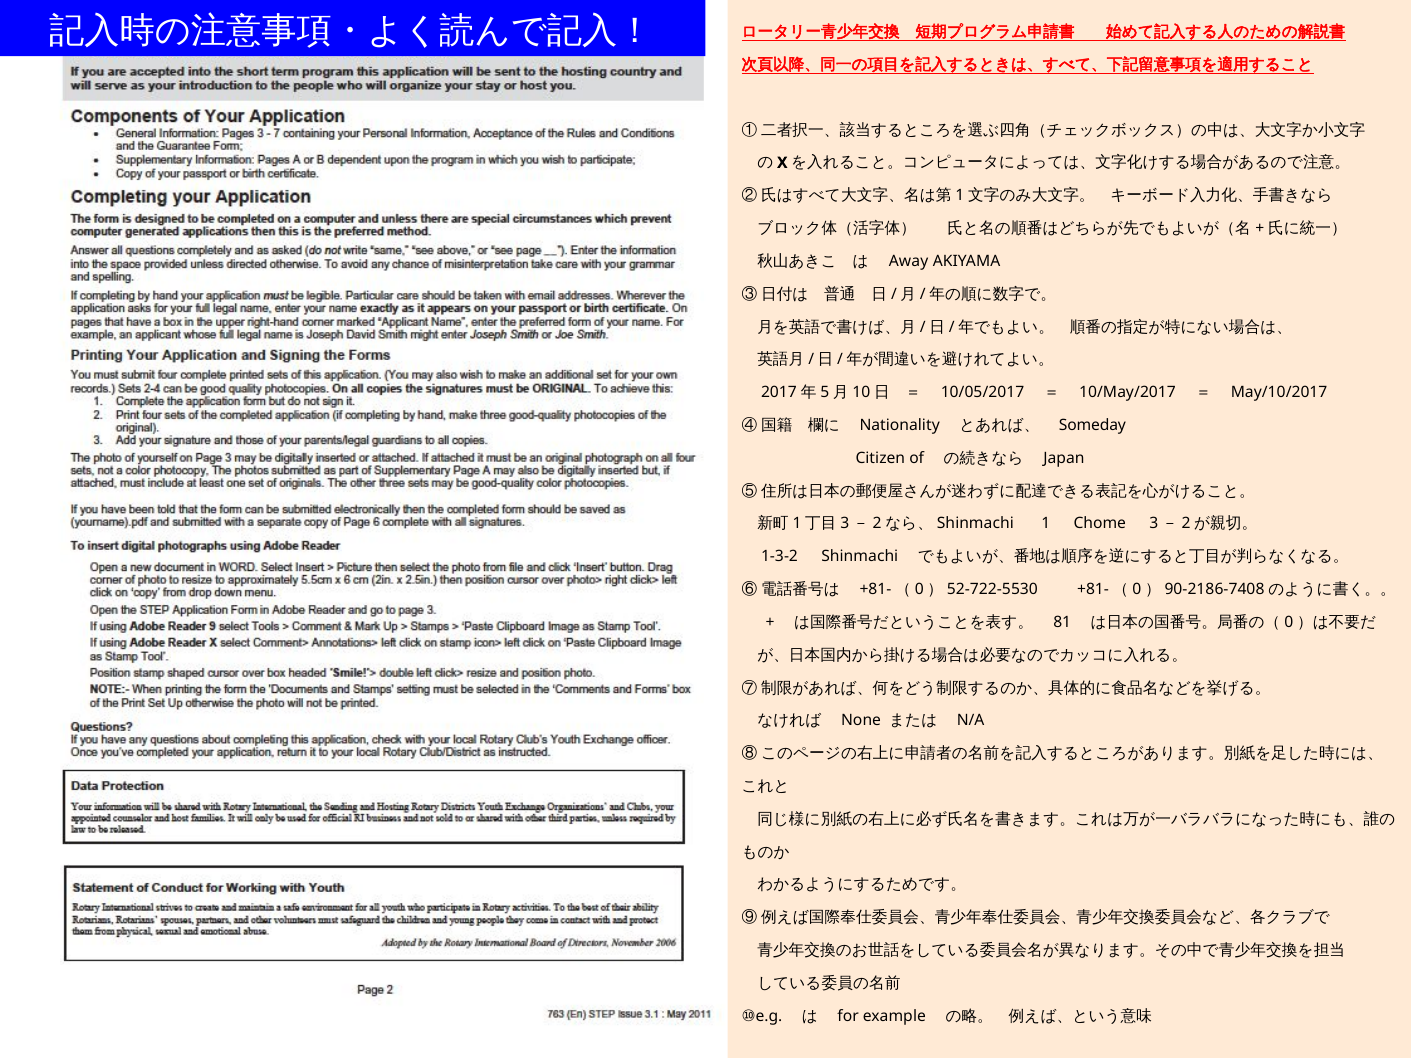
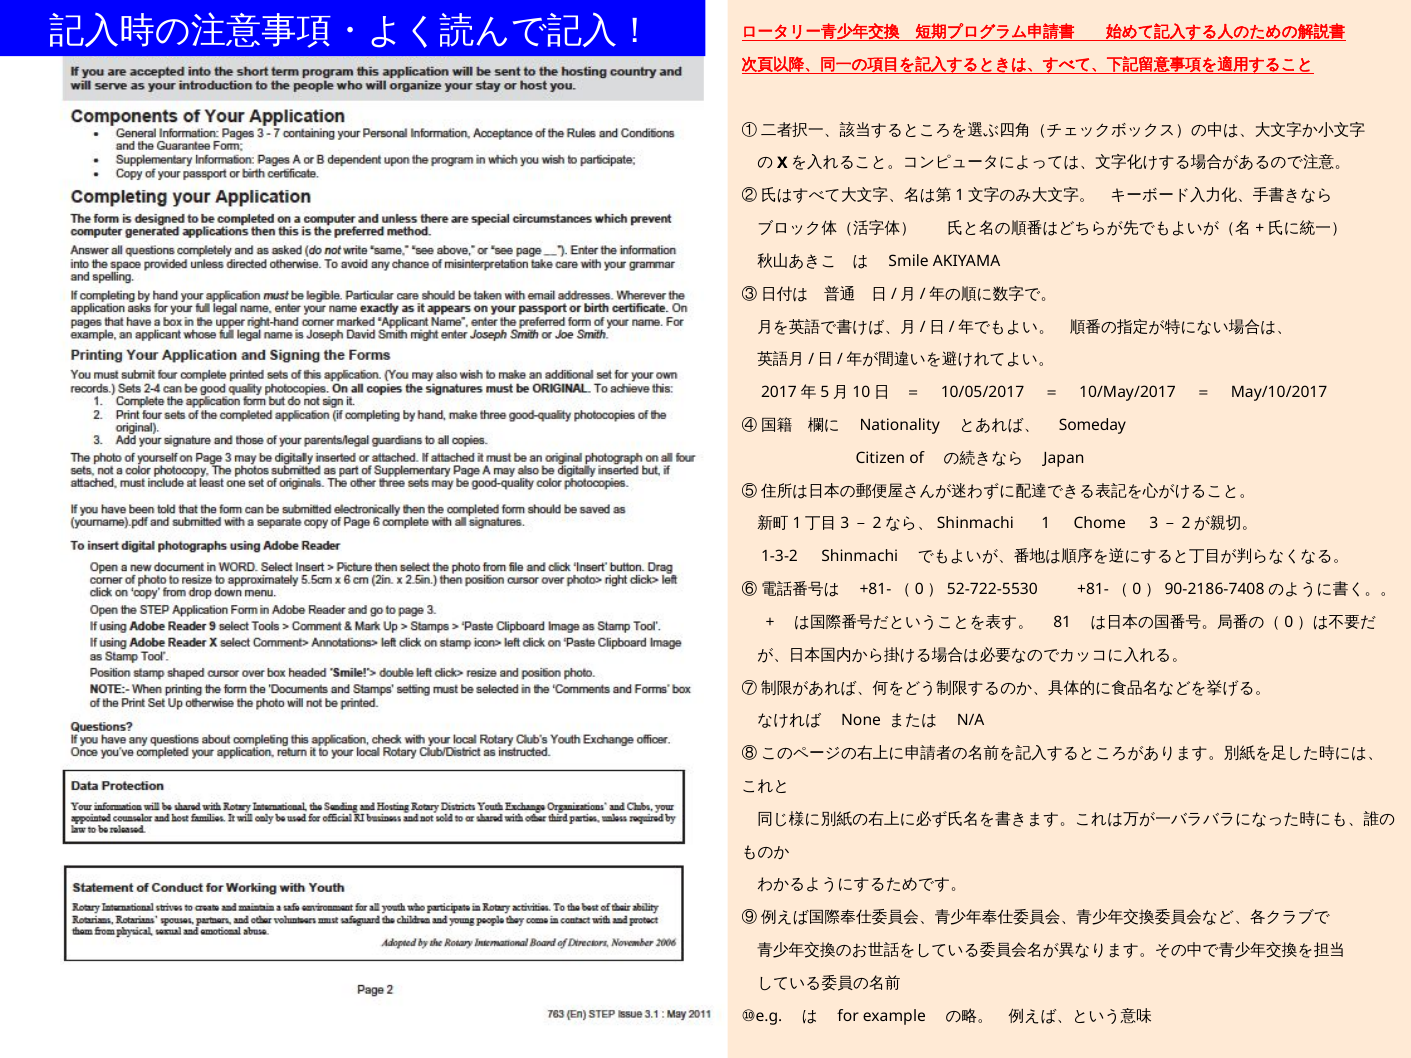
Away: Away -> Smile
